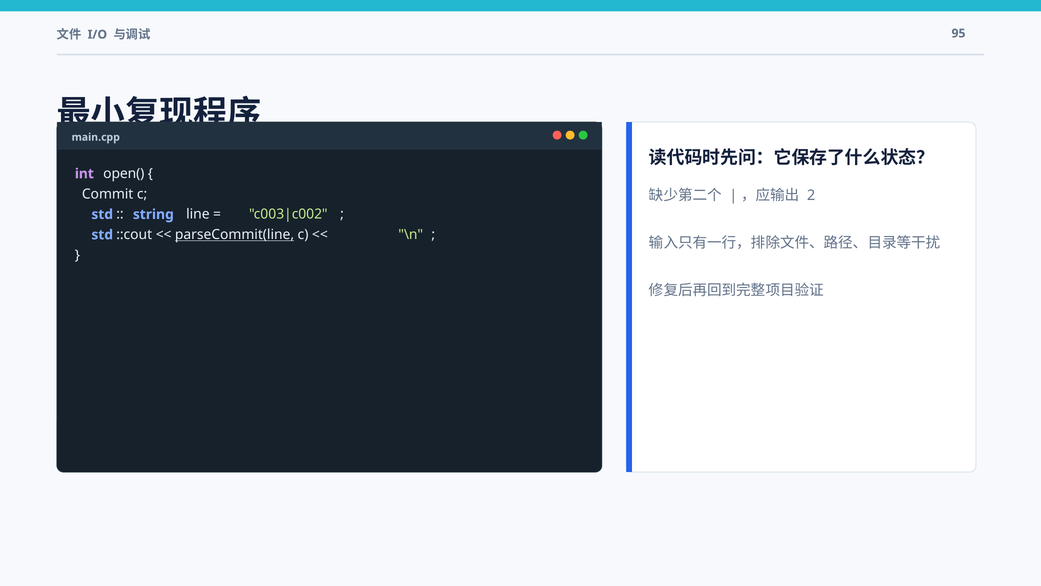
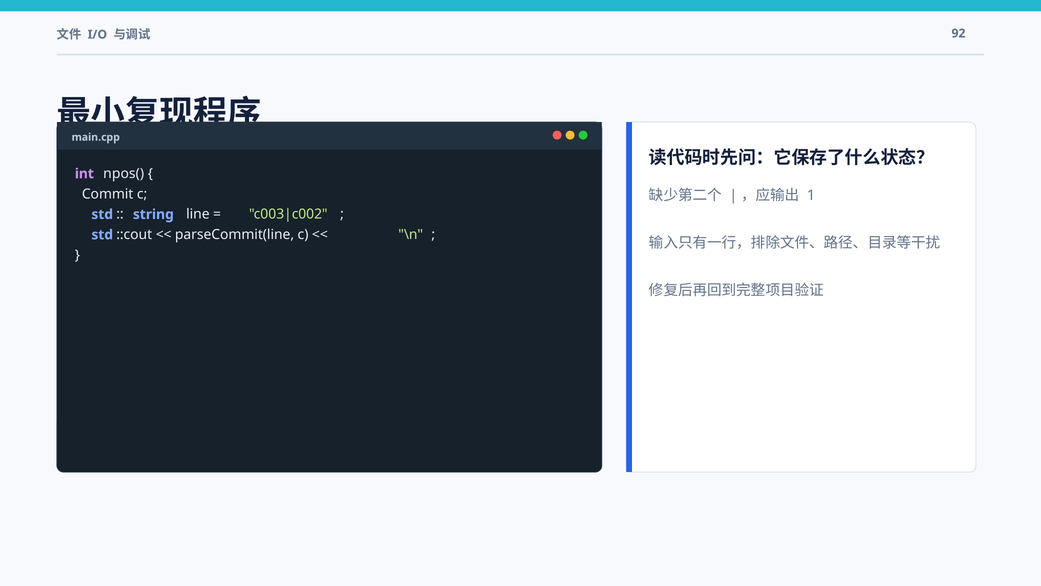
95: 95 -> 92
open(: open( -> npos(
2: 2 -> 1
parseCommit(line underline: present -> none
